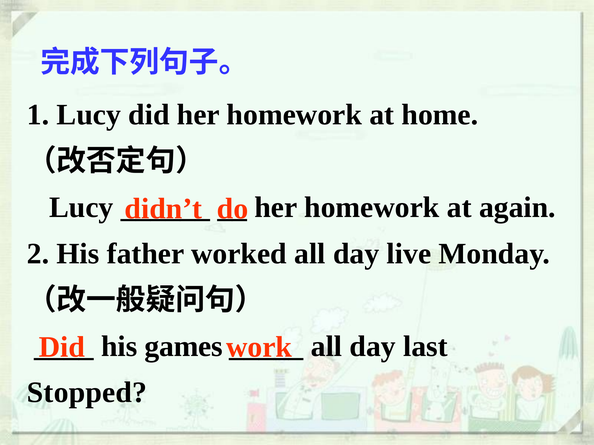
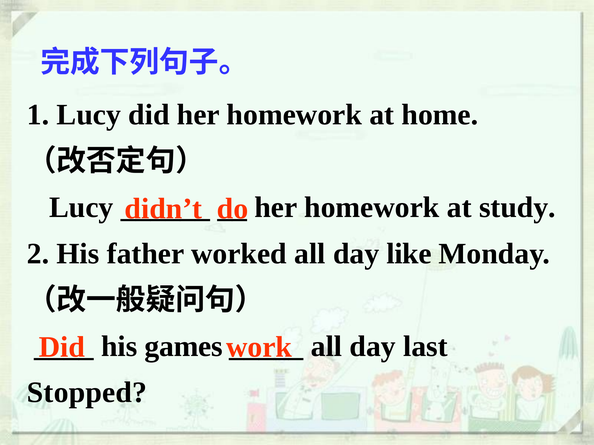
again: again -> study
live: live -> like
